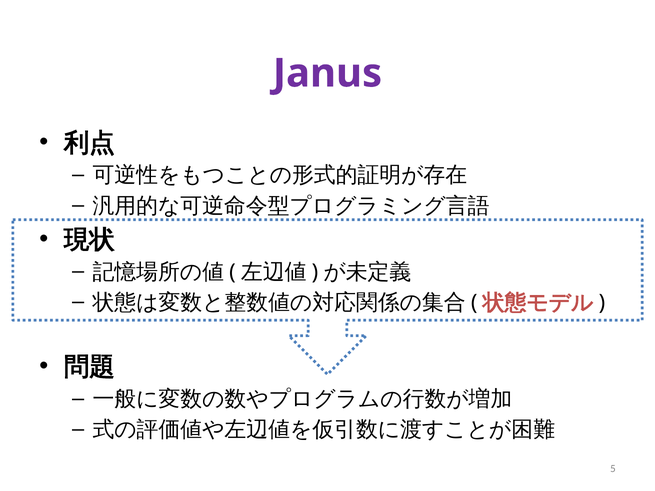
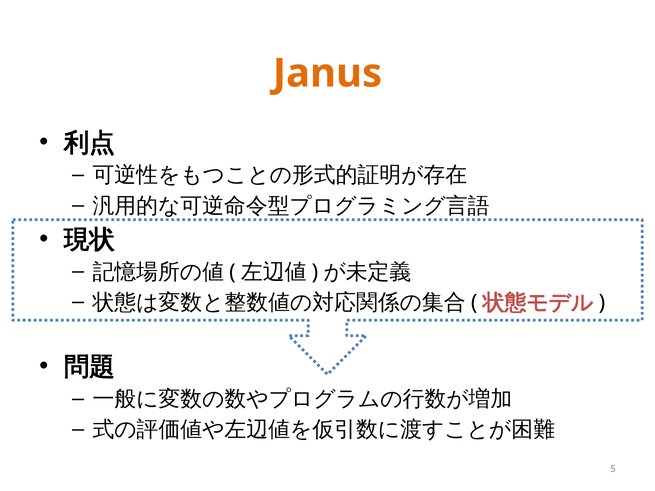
Janus colour: purple -> orange
